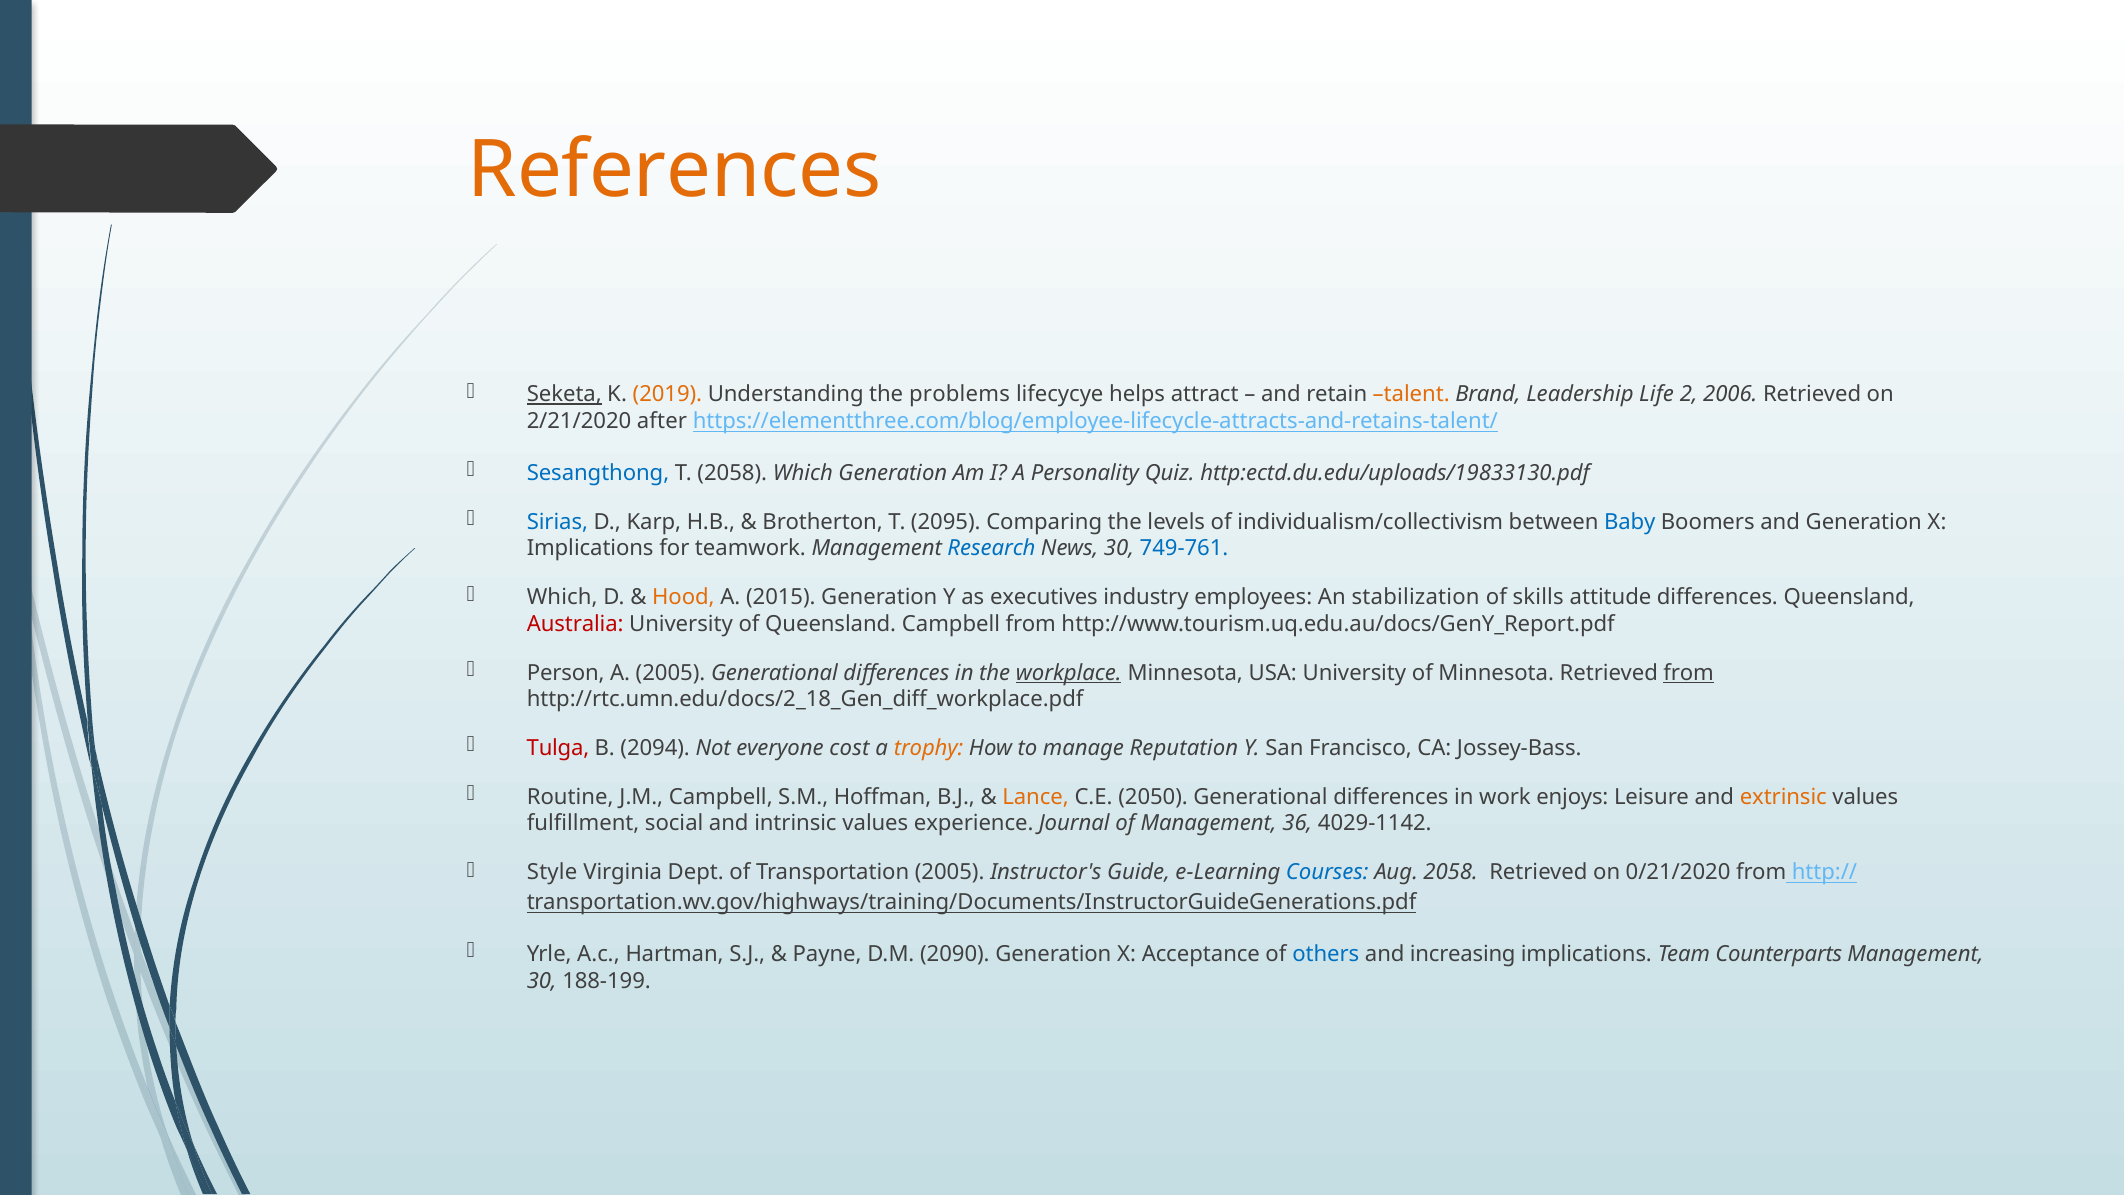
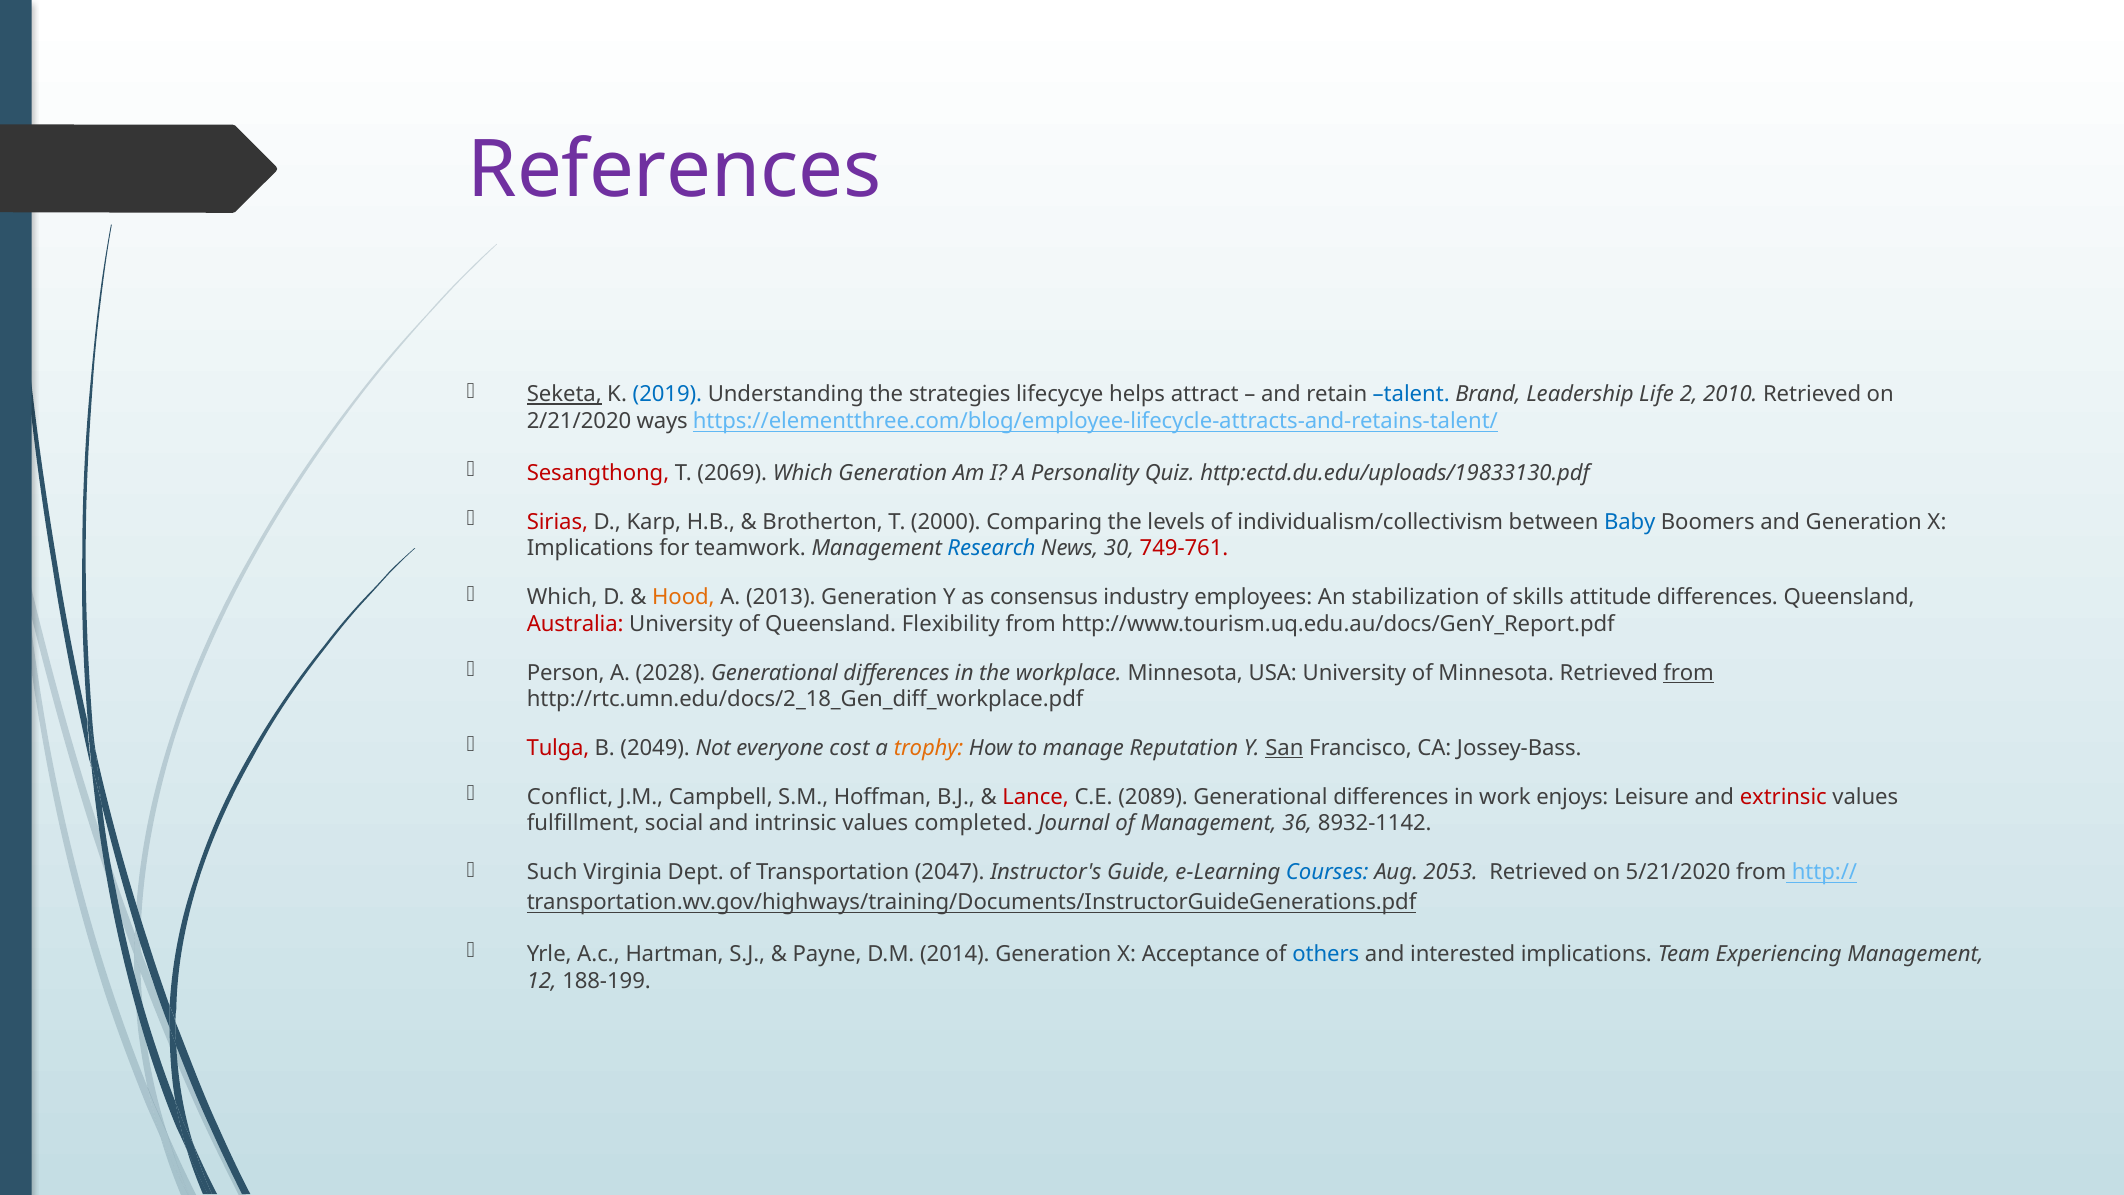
References colour: orange -> purple
2019 colour: orange -> blue
problems: problems -> strategies
talent colour: orange -> blue
2006: 2006 -> 2010
after: after -> ways
Sesangthong colour: blue -> red
T 2058: 2058 -> 2069
Sirias colour: blue -> red
2095: 2095 -> 2000
749-761 colour: blue -> red
2015: 2015 -> 2013
executives: executives -> consensus
Queensland Campbell: Campbell -> Flexibility
A 2005: 2005 -> 2028
workplace underline: present -> none
2094: 2094 -> 2049
San underline: none -> present
Routine: Routine -> Conflict
Lance colour: orange -> red
2050: 2050 -> 2089
extrinsic colour: orange -> red
experience: experience -> completed
4029-1142: 4029-1142 -> 8932-1142
Style: Style -> Such
Transportation 2005: 2005 -> 2047
Aug 2058: 2058 -> 2053
0/21/2020: 0/21/2020 -> 5/21/2020
2090: 2090 -> 2014
increasing: increasing -> interested
Counterparts: Counterparts -> Experiencing
30 at (542, 981): 30 -> 12
